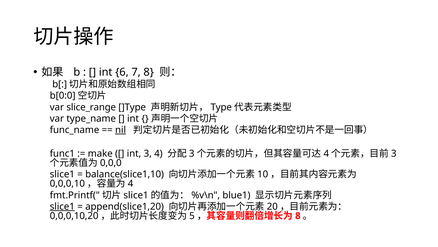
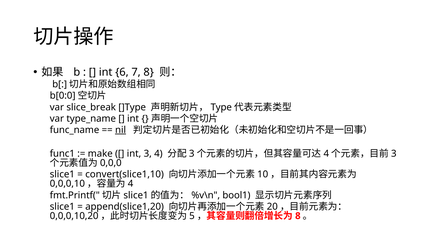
slice_range: slice_range -> slice_break
balance(slice1,10: balance(slice1,10 -> convert(slice1,10
blue1: blue1 -> bool1
slice1 at (62, 206) underline: present -> none
